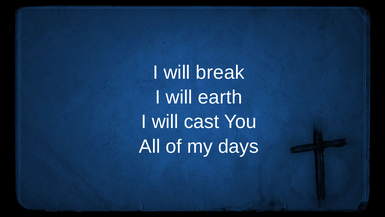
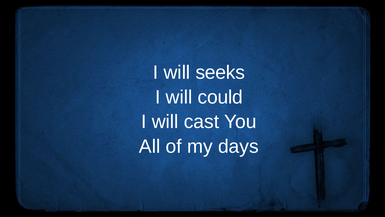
break: break -> seeks
earth: earth -> could
